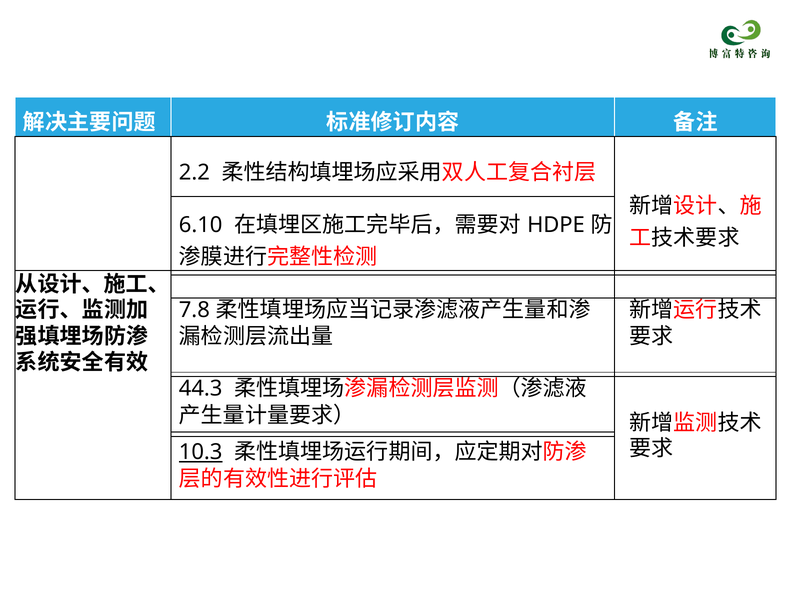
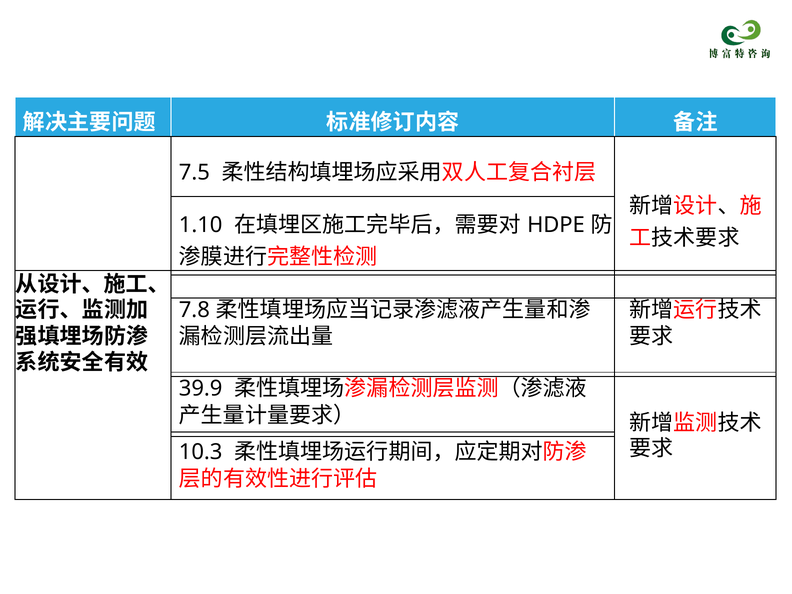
2.2: 2.2 -> 7.5
6.10: 6.10 -> 1.10
44.3: 44.3 -> 39.9
10.3 underline: present -> none
